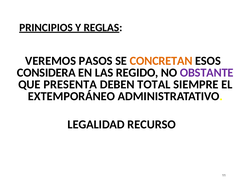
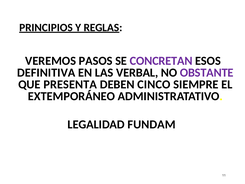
CONCRETAN colour: orange -> purple
CONSIDERA: CONSIDERA -> DEFINITIVA
REGIDO: REGIDO -> VERBAL
TOTAL: TOTAL -> CINCO
RECURSO: RECURSO -> FUNDAM
